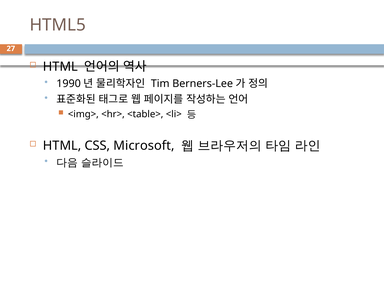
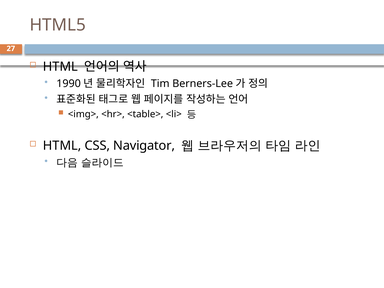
Microsoft: Microsoft -> Navigator
